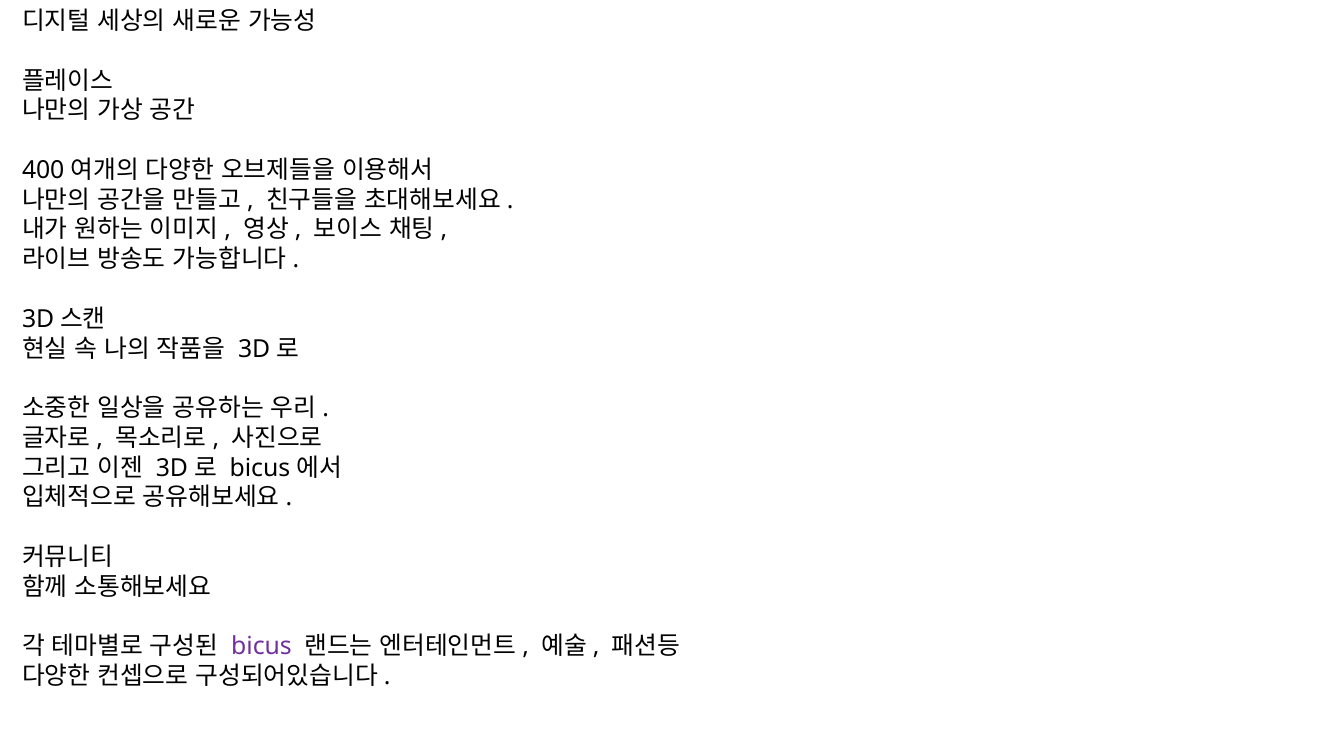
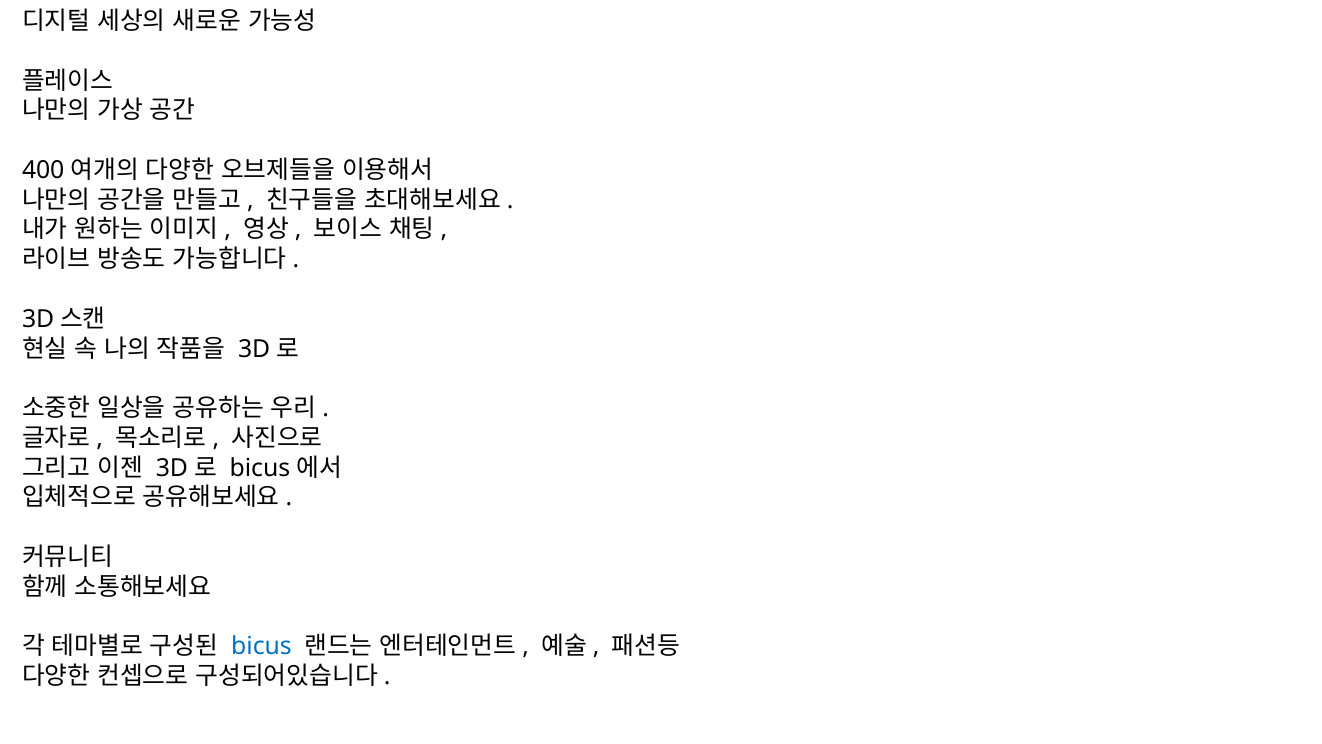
bicus colour: purple -> blue
